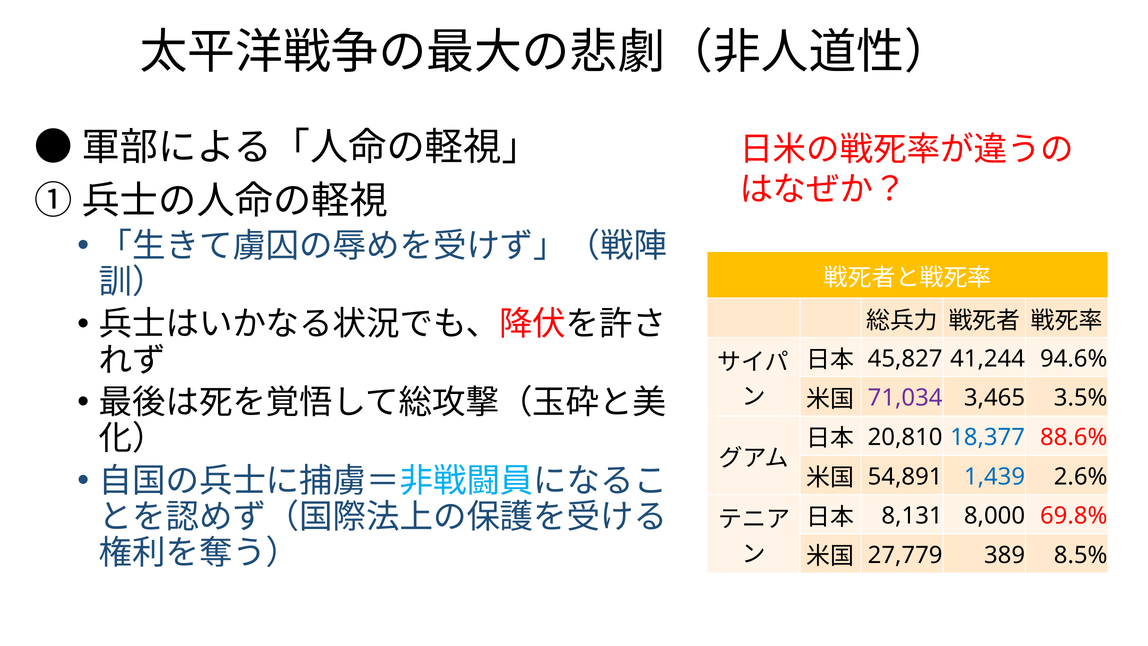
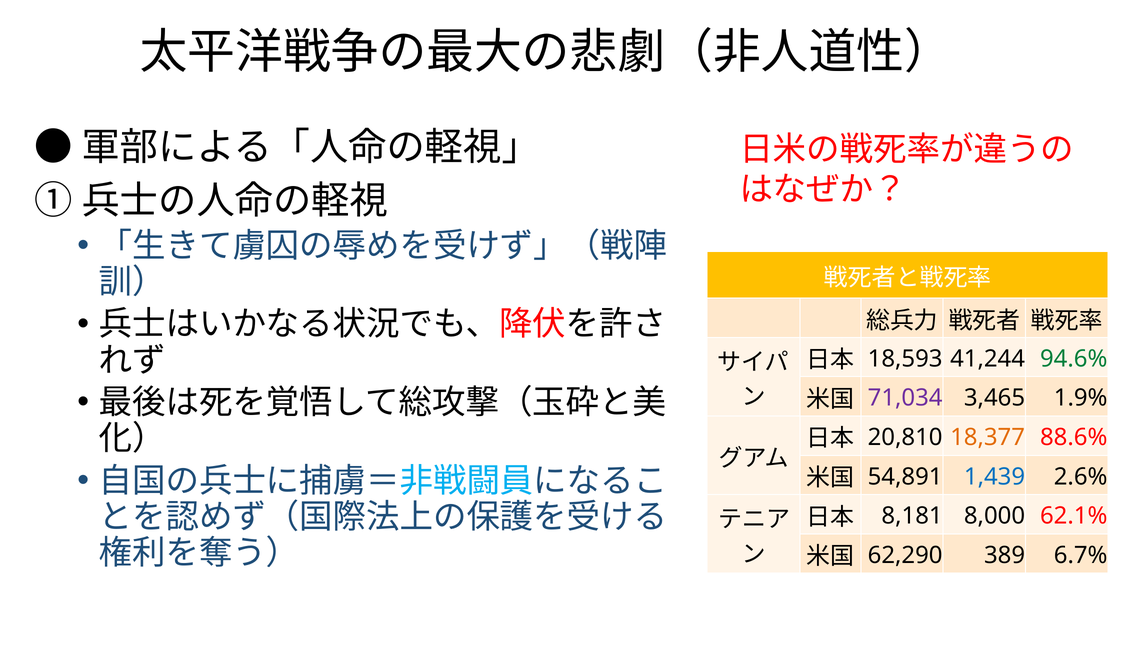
45,827: 45,827 -> 18,593
94.6% colour: black -> green
3.5%: 3.5% -> 1.9%
18,377 colour: blue -> orange
8,131: 8,131 -> 8,181
69.8%: 69.8% -> 62.1%
27,779: 27,779 -> 62,290
8.5%: 8.5% -> 6.7%
